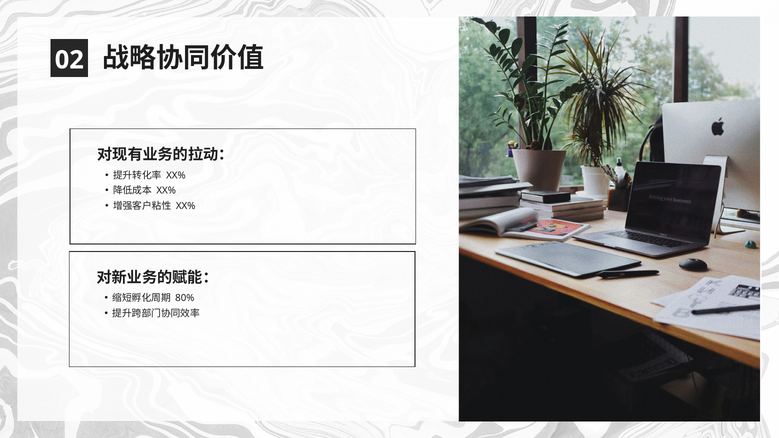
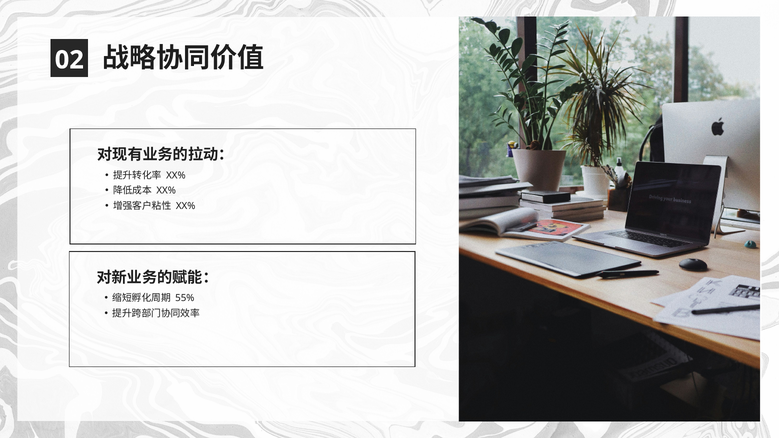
80%: 80% -> 55%
